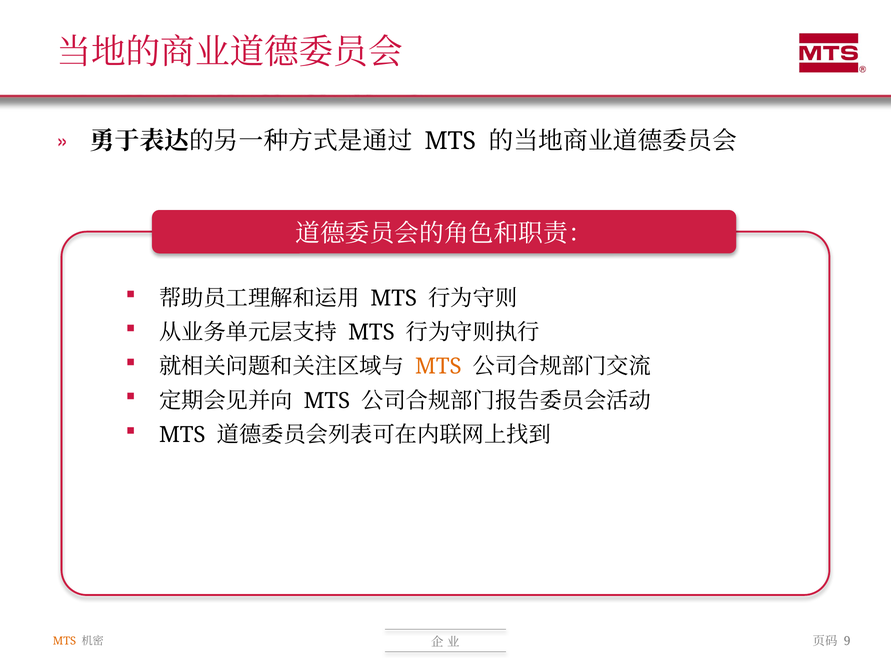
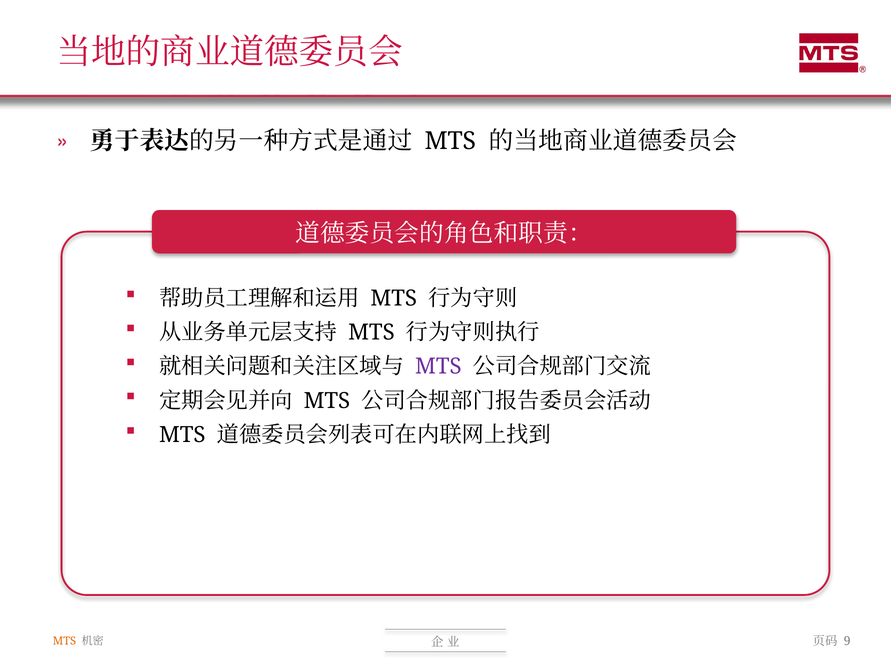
MTS at (438, 367) colour: orange -> purple
